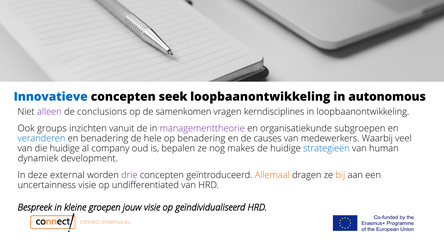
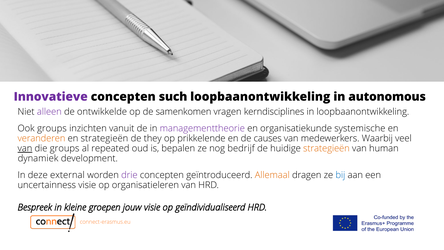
Innovatieve colour: blue -> purple
seek: seek -> such
conclusions: conclusions -> ontwikkelde
subgroepen: subgroepen -> systemische
veranderen colour: blue -> orange
en benadering: benadering -> strategieën
hele: hele -> they
op benadering: benadering -> prikkelende
van at (25, 148) underline: none -> present
die huidige: huidige -> groups
company: company -> repeated
makes: makes -> bedrijf
strategieën at (326, 148) colour: blue -> orange
bij colour: orange -> blue
undifferentiated: undifferentiated -> organisatieleren
